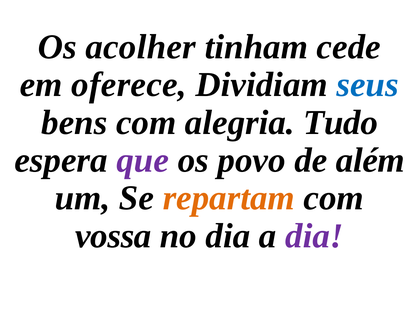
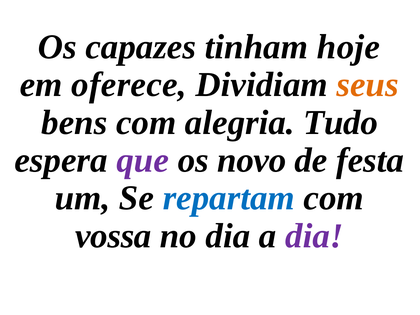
acolher: acolher -> capazes
cede: cede -> hoje
seus colour: blue -> orange
povo: povo -> novo
além: além -> festa
repartam colour: orange -> blue
